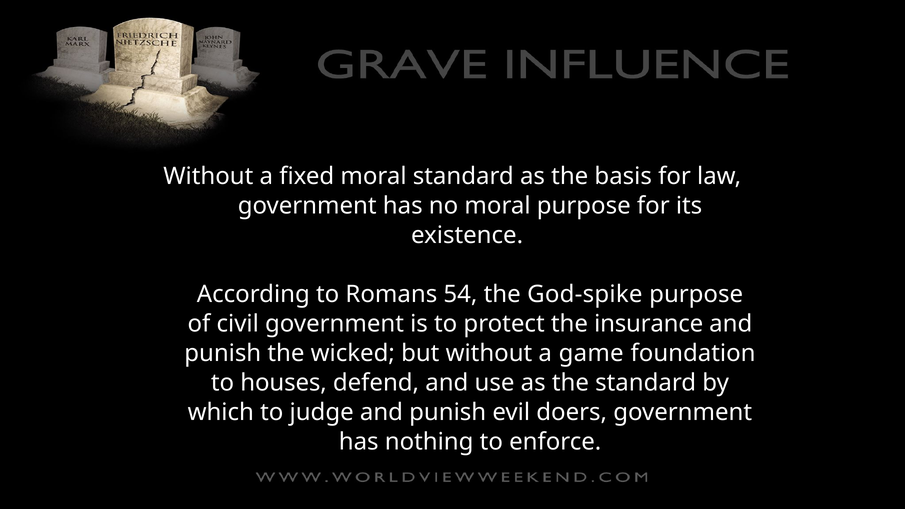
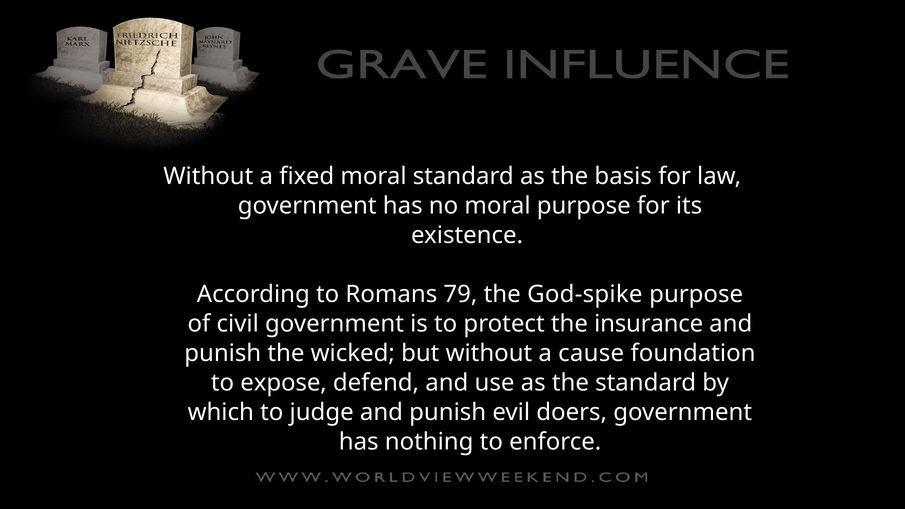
54: 54 -> 79
game: game -> cause
houses: houses -> expose
